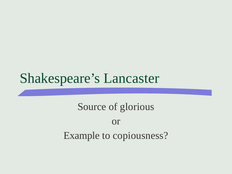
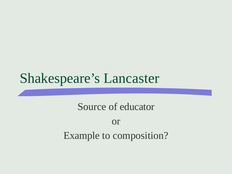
glorious: glorious -> educator
copiousness: copiousness -> composition
